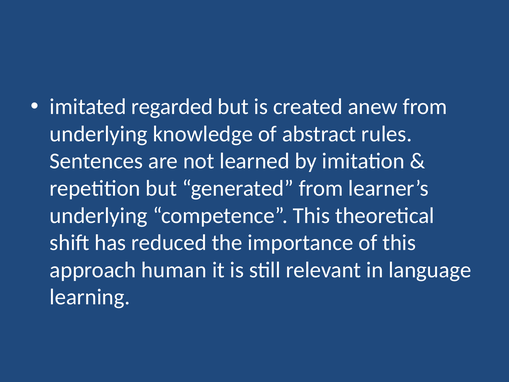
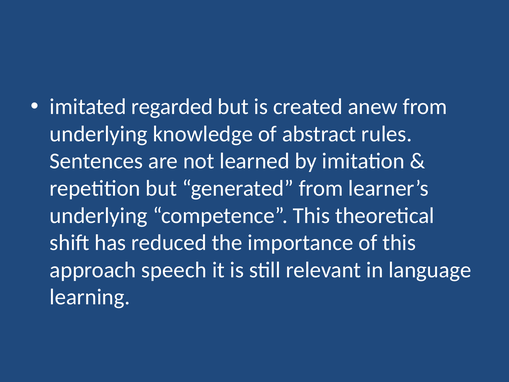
human: human -> speech
